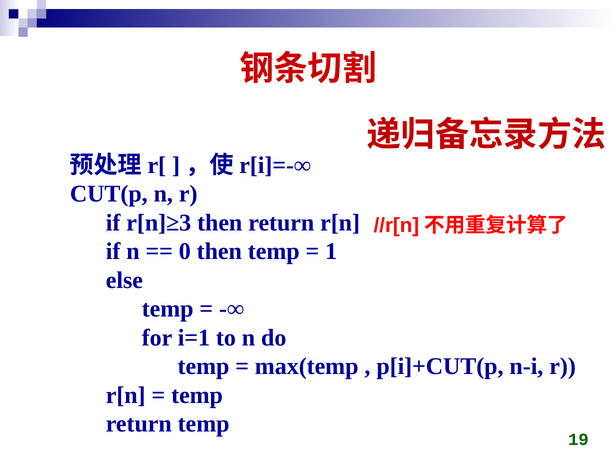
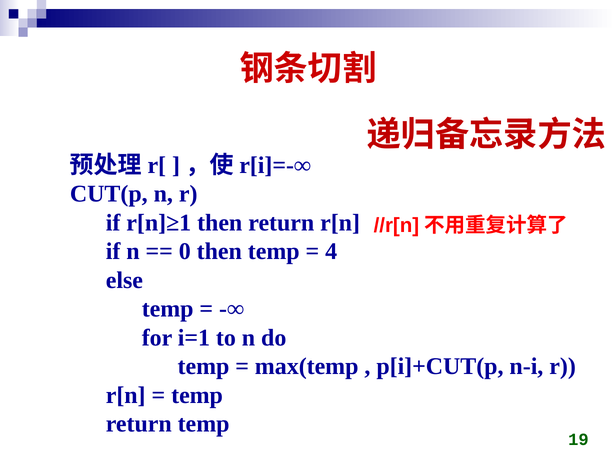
r[n]≥3: r[n]≥3 -> r[n]≥1
1: 1 -> 4
